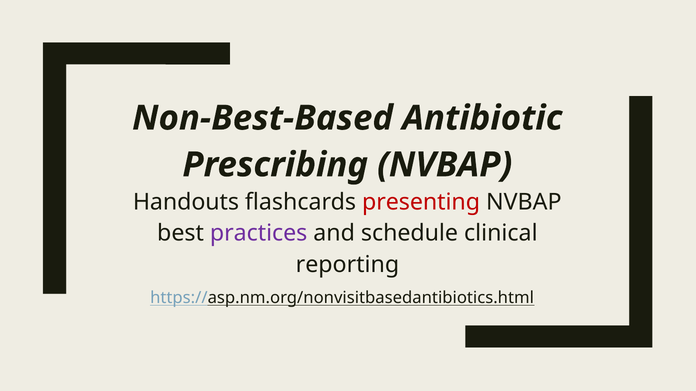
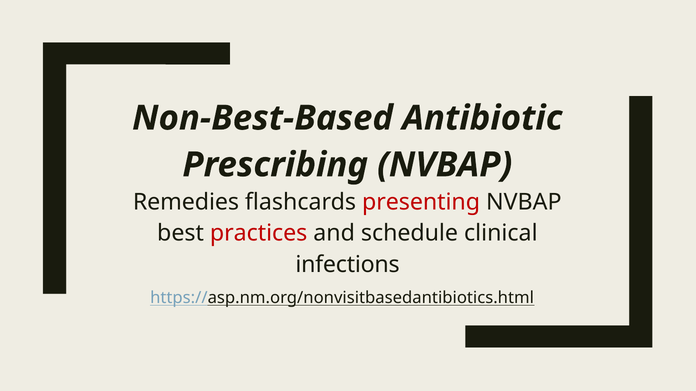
Handouts: Handouts -> Remedies
practices colour: purple -> red
reporting: reporting -> infections
